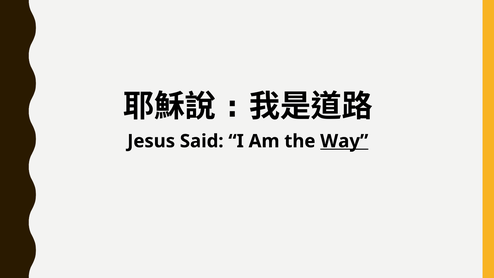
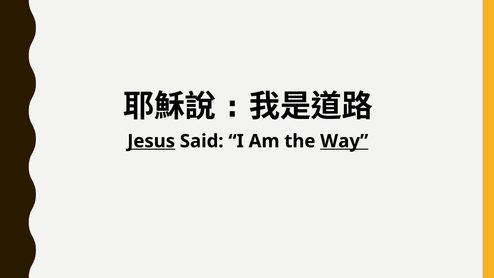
Jesus underline: none -> present
